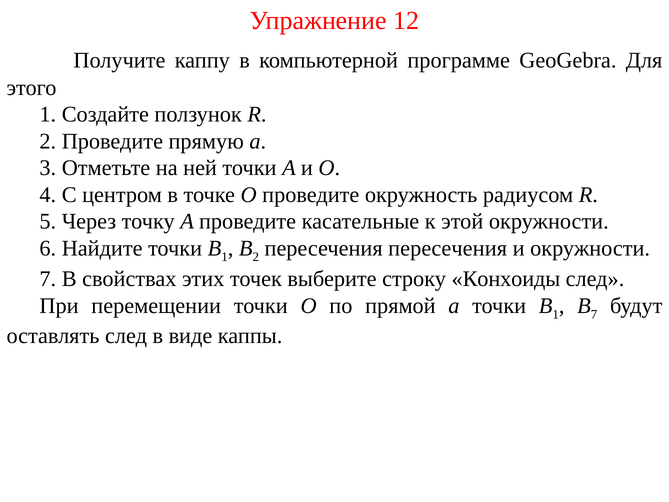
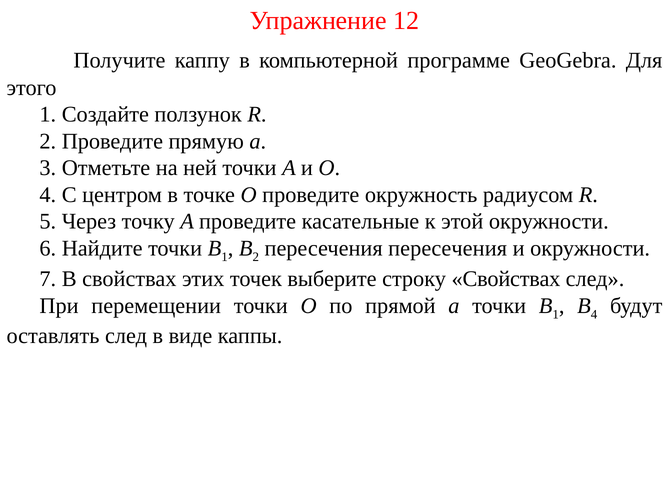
строку Конхоиды: Конхоиды -> Свойствах
7 at (594, 314): 7 -> 4
